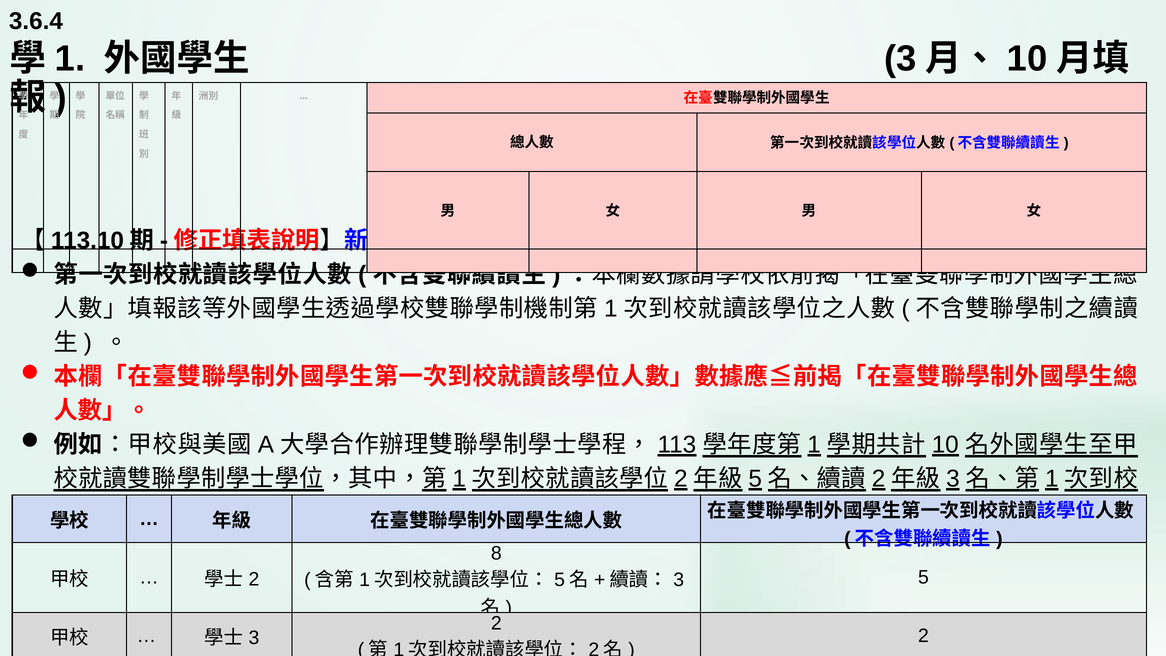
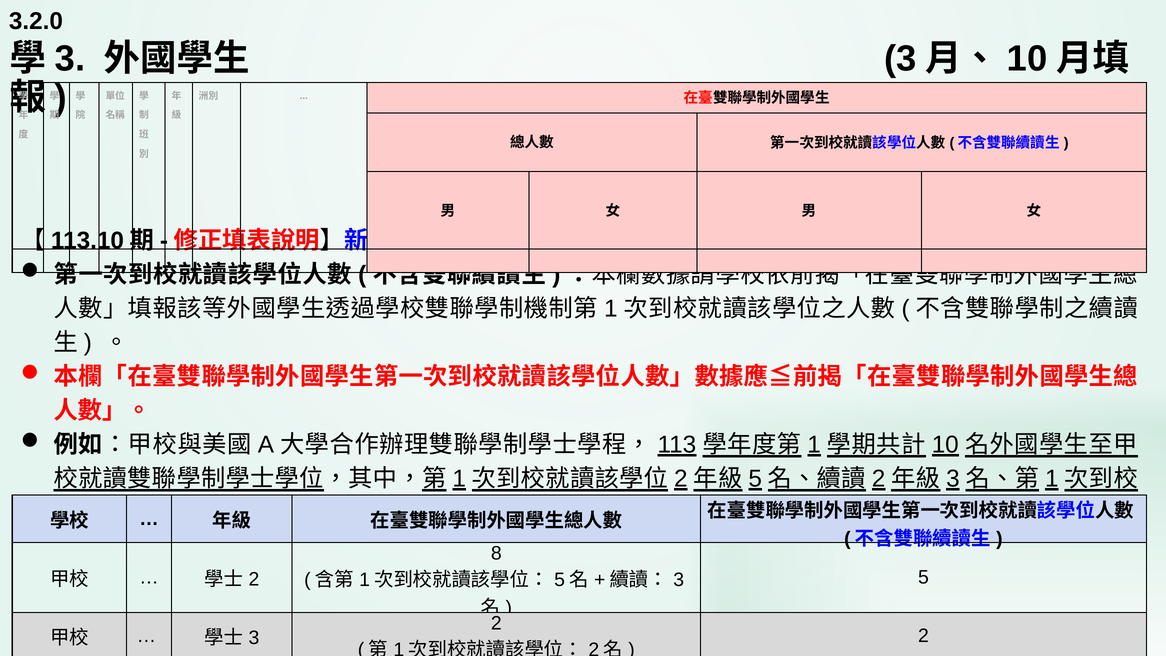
3.6.4: 3.6.4 -> 3.2.0
1 at (70, 59): 1 -> 3
